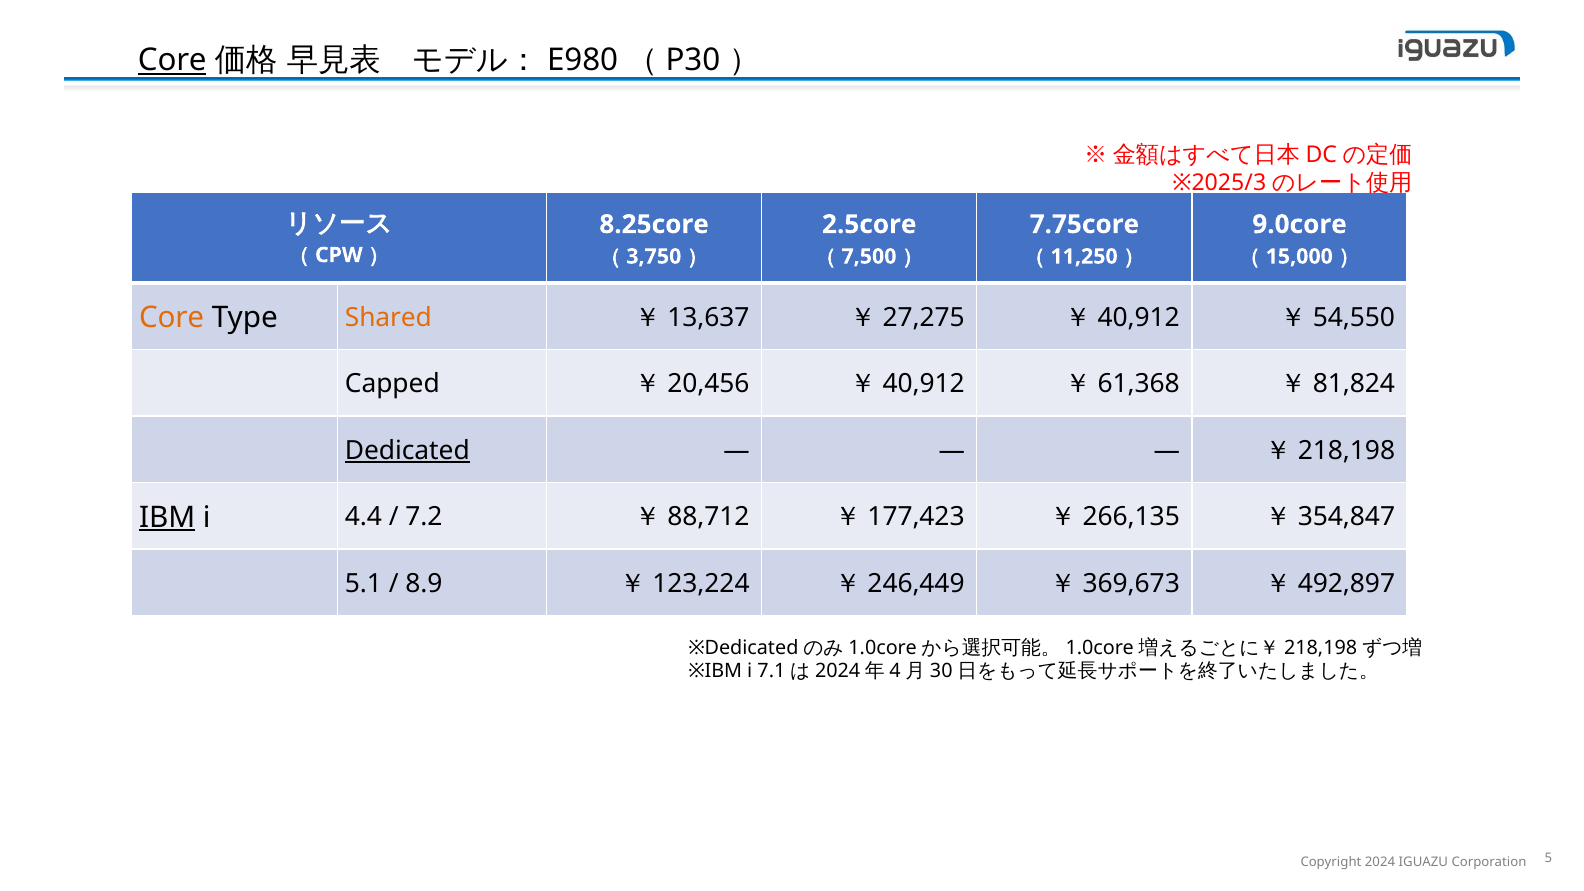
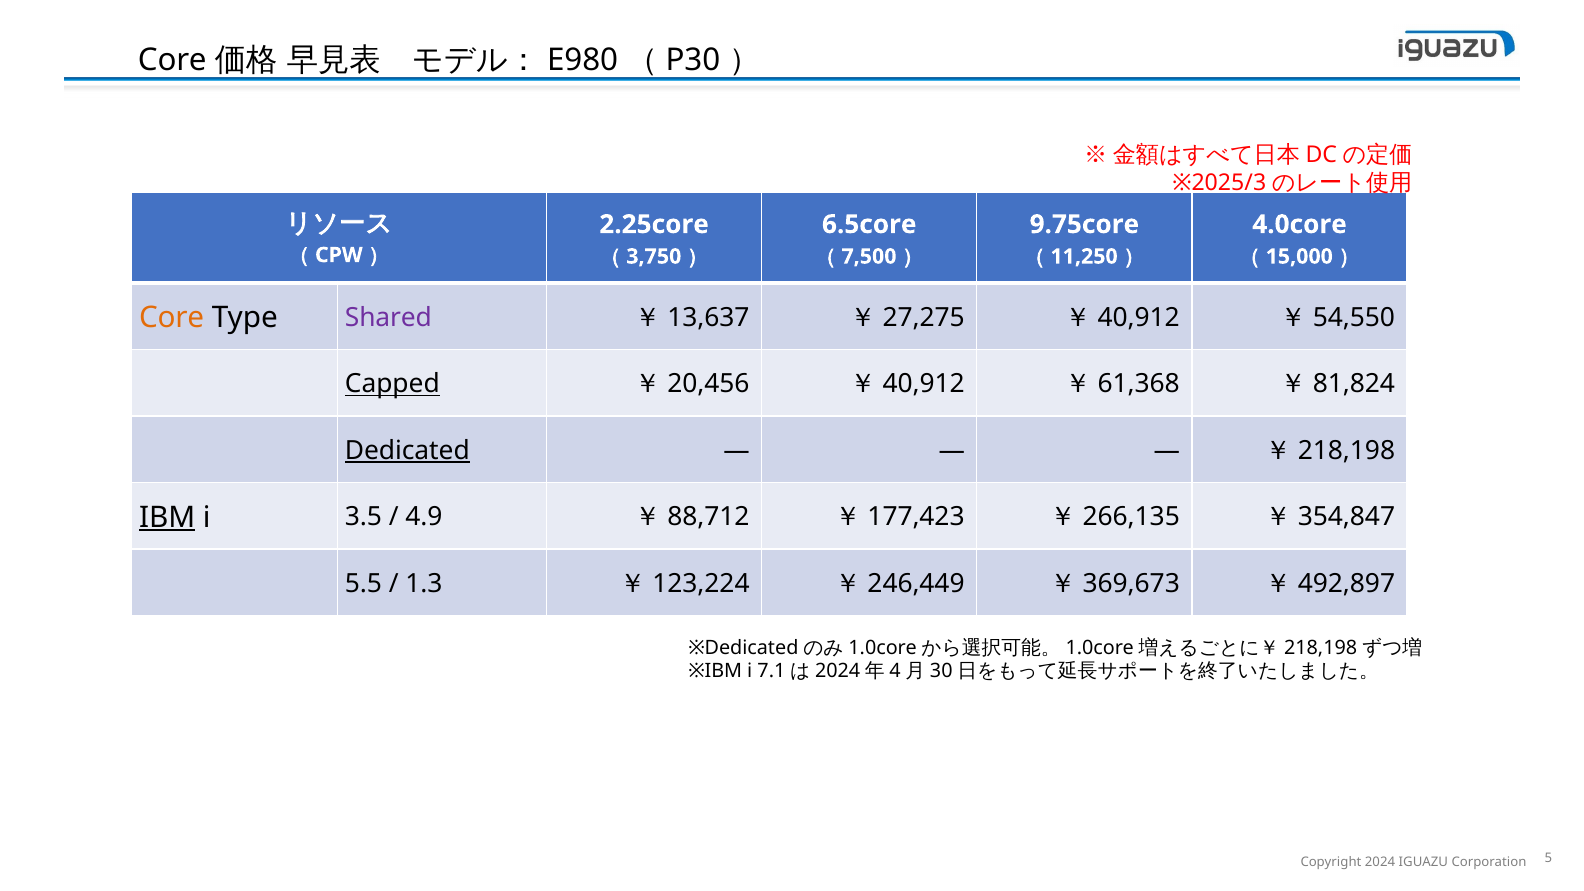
Core at (172, 60) underline: present -> none
8.25core: 8.25core -> 2.25core
2.5core: 2.5core -> 6.5core
7.75core: 7.75core -> 9.75core
9.0core: 9.0core -> 4.0core
Shared colour: orange -> purple
Capped underline: none -> present
4.4: 4.4 -> 3.5
7.2: 7.2 -> 4.9
5.1: 5.1 -> 5.5
8.9: 8.9 -> 1.3
